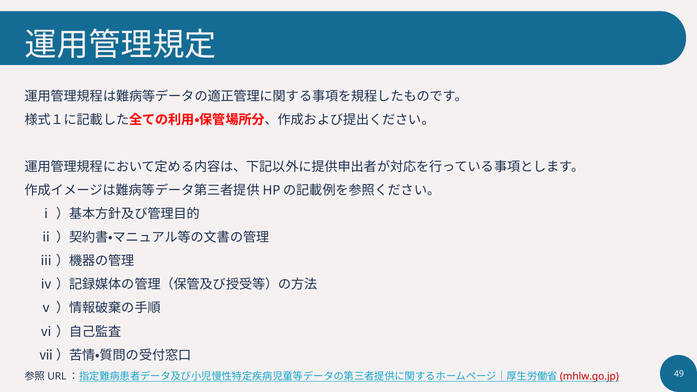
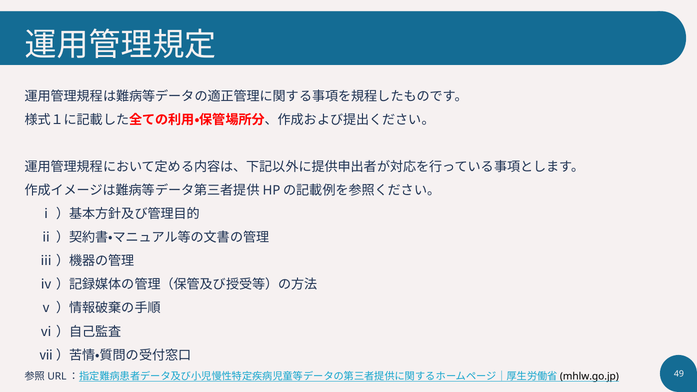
mhlw.go.jp colour: red -> black
